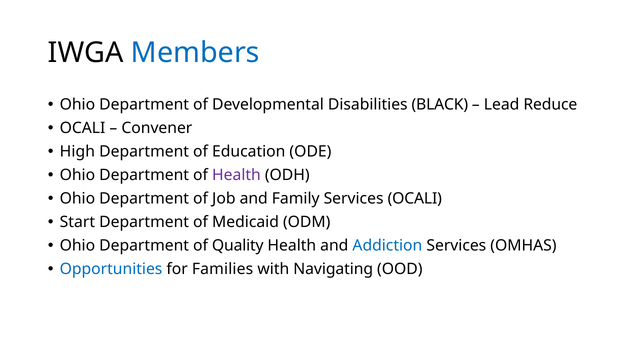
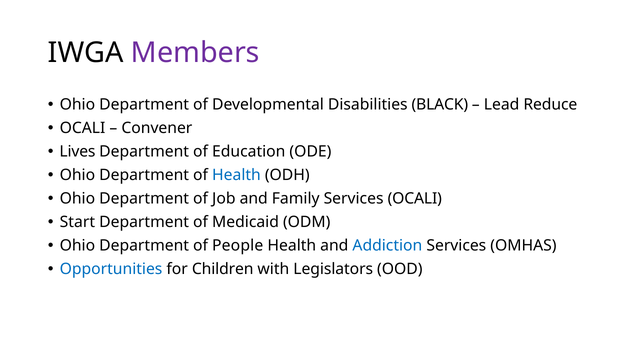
Members colour: blue -> purple
High: High -> Lives
Health at (236, 175) colour: purple -> blue
Quality: Quality -> People
Families: Families -> Children
Navigating: Navigating -> Legislators
